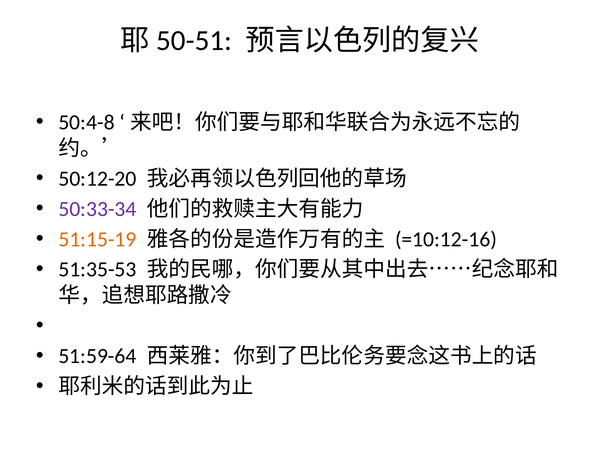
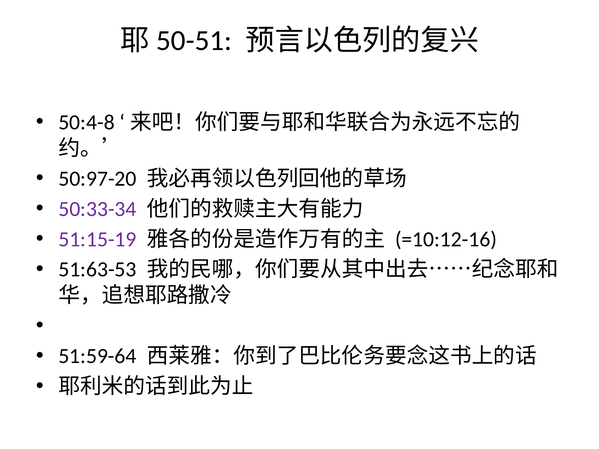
50:12-20: 50:12-20 -> 50:97-20
51:15-19 colour: orange -> purple
51:35-53: 51:35-53 -> 51:63-53
